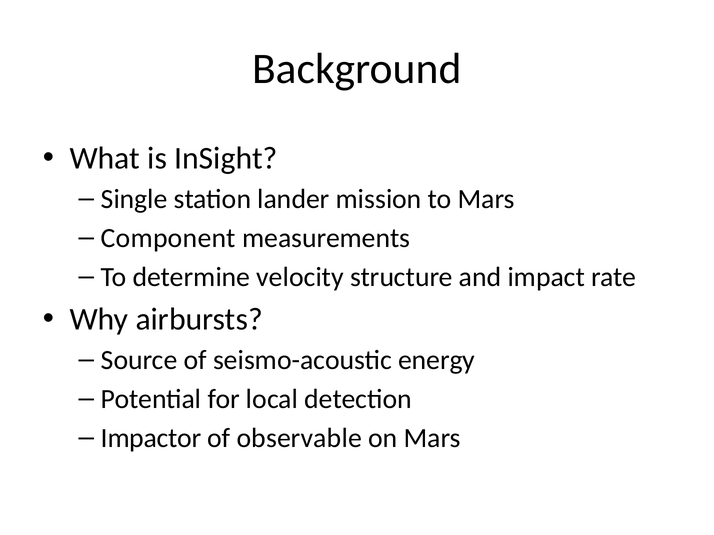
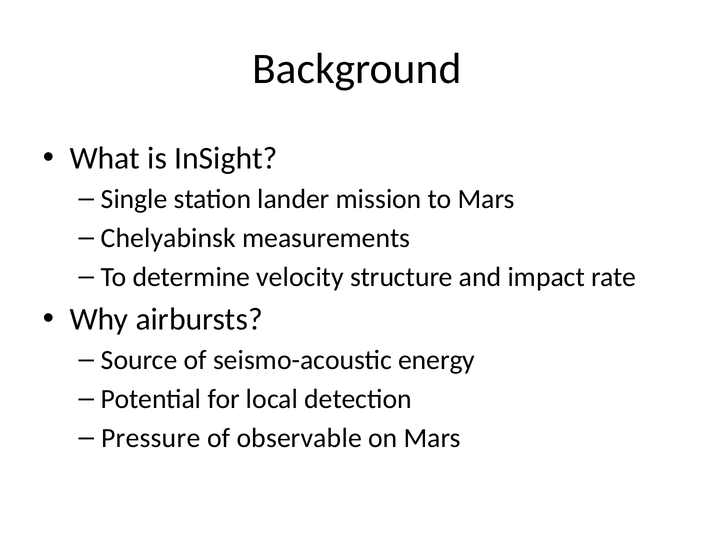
Component: Component -> Chelyabinsk
Impactor: Impactor -> Pressure
